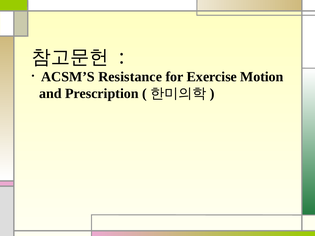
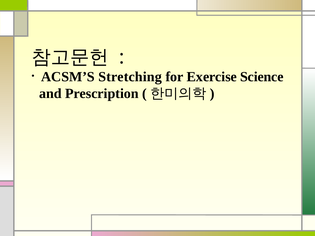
Resistance: Resistance -> Stretching
Motion: Motion -> Science
